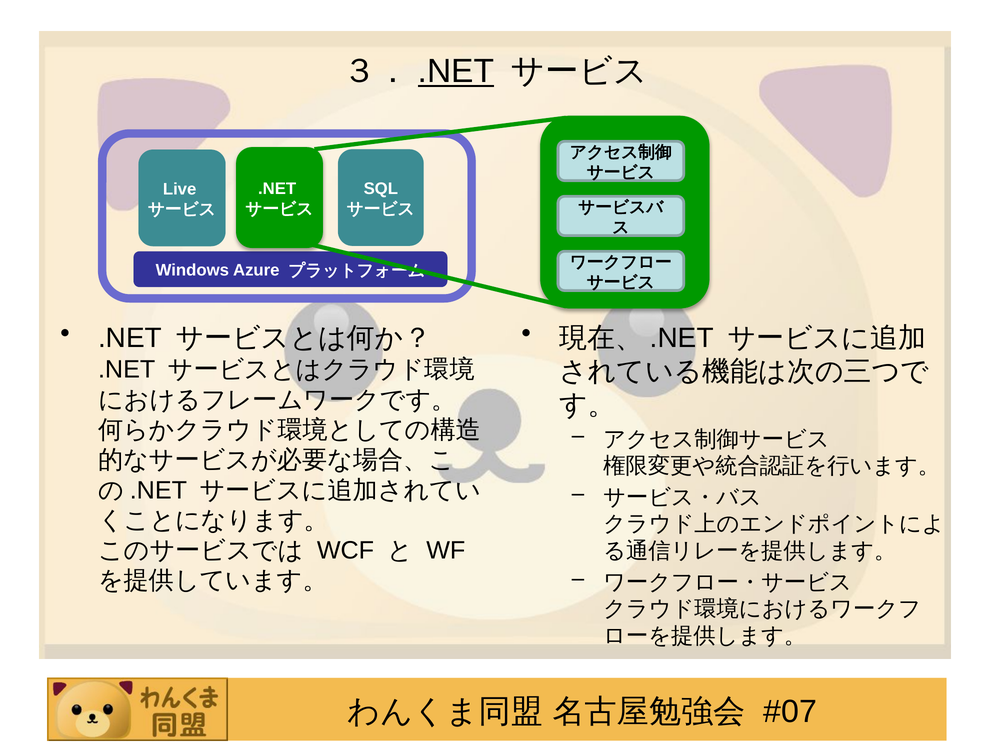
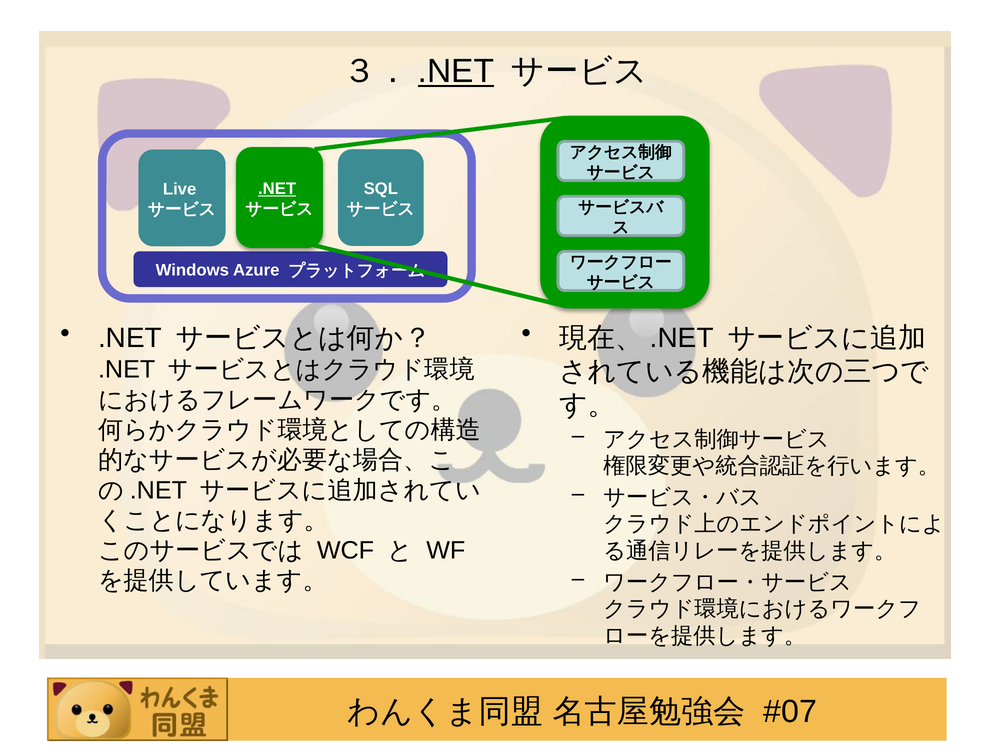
.NET at (277, 189) underline: none -> present
